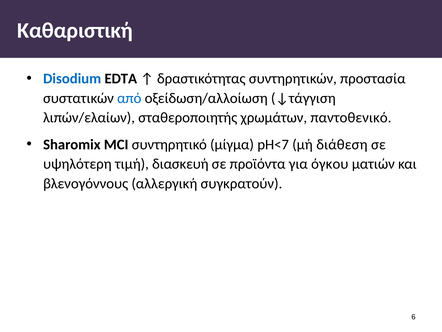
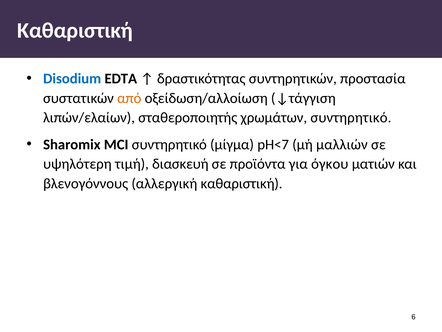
από colour: blue -> orange
χρωμάτων παντοθενικό: παντοθενικό -> συντηρητικό
διάθεση: διάθεση -> μαλλιών
αλλεργική συγκρατούν: συγκρατούν -> καθαριστική
